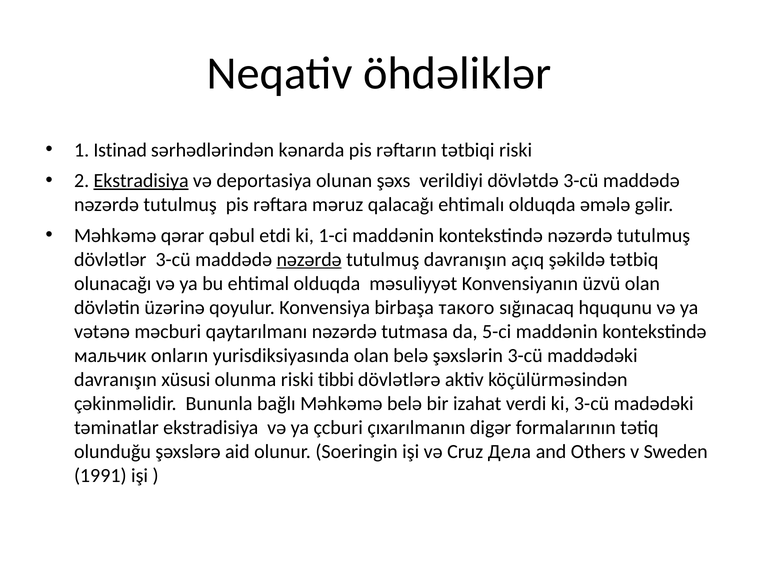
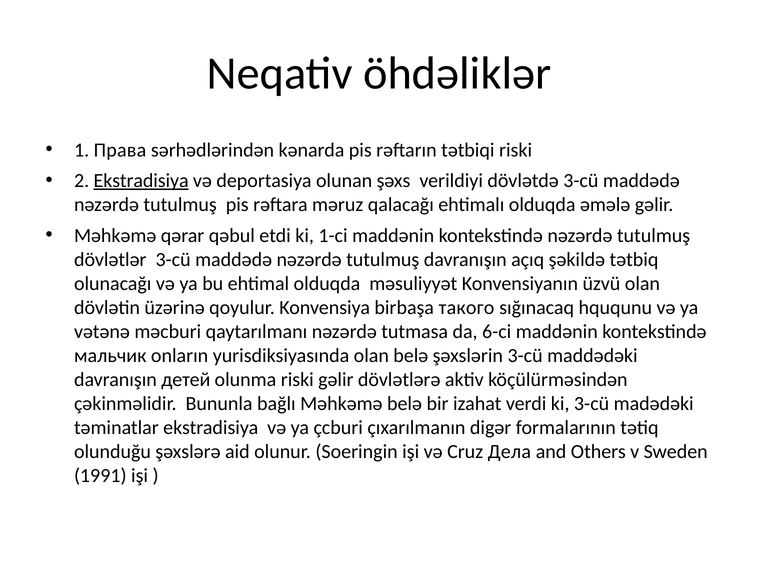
Istinad: Istinad -> Права
nəzərdə at (309, 260) underline: present -> none
5-ci: 5-ci -> 6-ci
xüsusi: xüsusi -> детей
riski tibbi: tibbi -> gəlir
